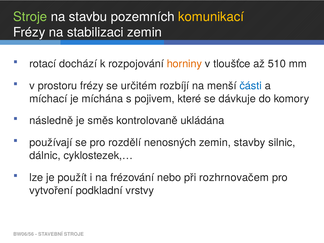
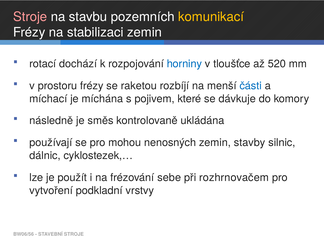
Stroje at (30, 17) colour: light green -> pink
horniny colour: orange -> blue
510: 510 -> 520
určitém: určitém -> raketou
rozdělí: rozdělí -> mohou
nebo: nebo -> sebe
